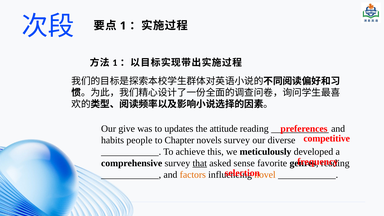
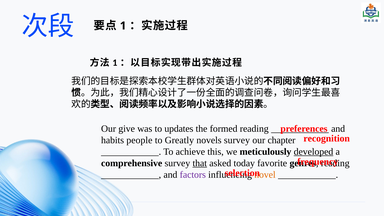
attitude: attitude -> formed
competitive: competitive -> recognition
Chapter: Chapter -> Greatly
diverse: diverse -> chapter
developed underline: none -> present
sense: sense -> today
factors colour: orange -> purple
